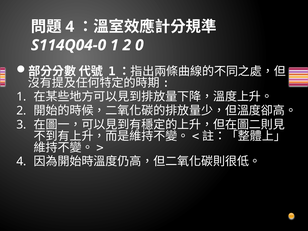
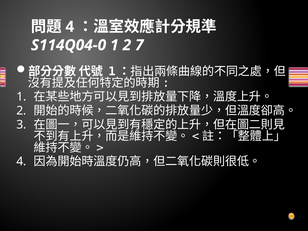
0: 0 -> 7
